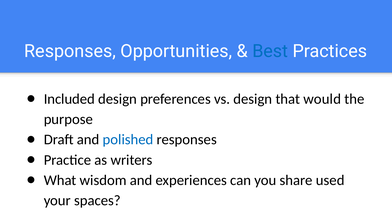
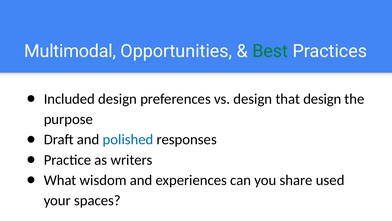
Responses at (70, 51): Responses -> Multimodal
Best colour: blue -> green
that would: would -> design
